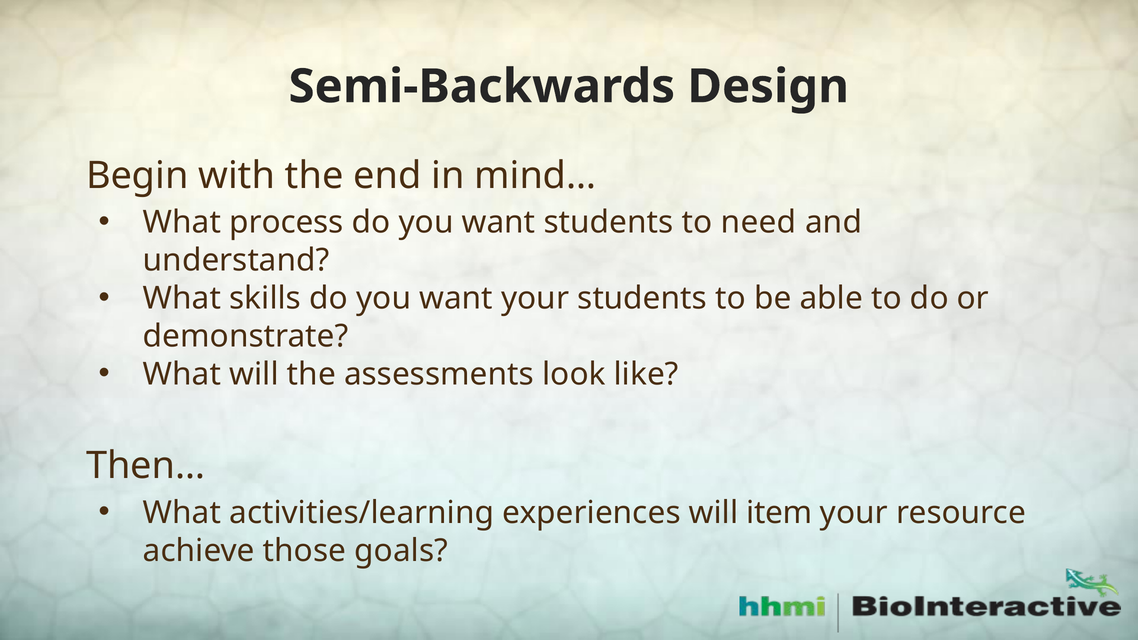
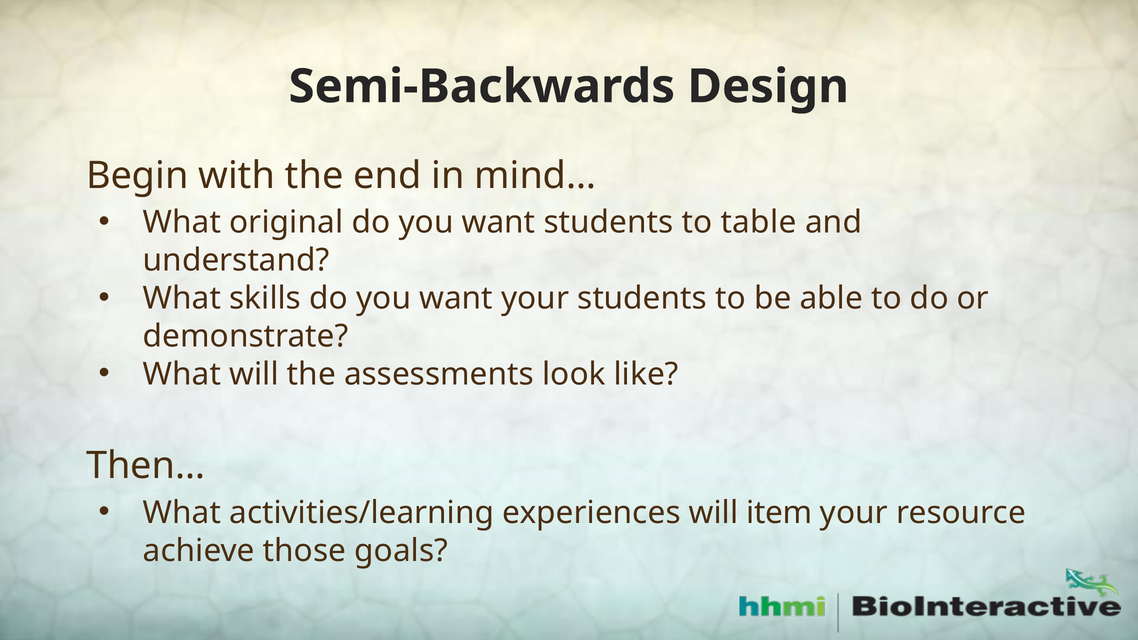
process: process -> original
need: need -> table
